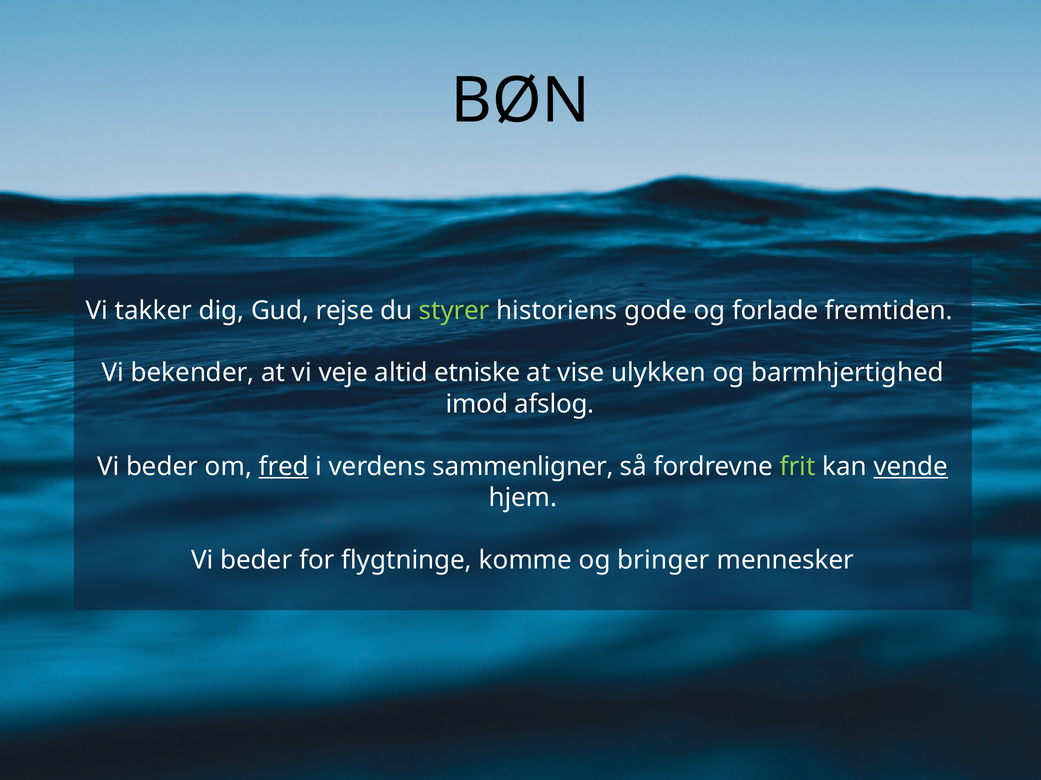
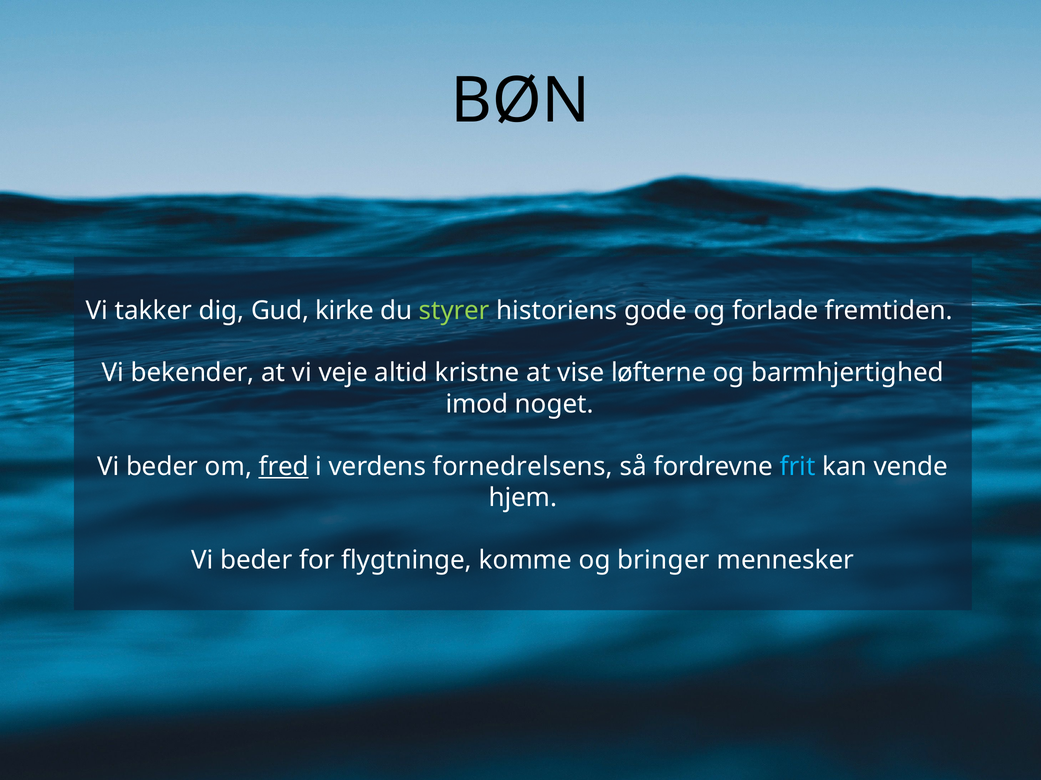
rejse: rejse -> kirke
etniske: etniske -> kristne
ulykken: ulykken -> løfterne
afslog: afslog -> noget
sammenligner: sammenligner -> fornedrelsens
frit colour: light green -> light blue
vende underline: present -> none
